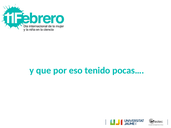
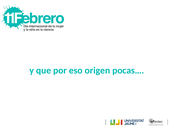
tenido: tenido -> origen
